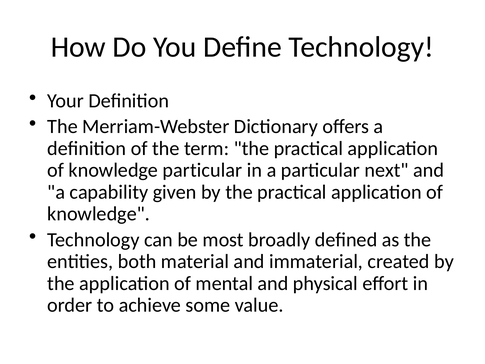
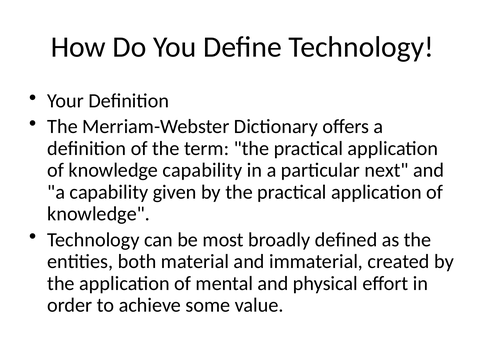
knowledge particular: particular -> capability
